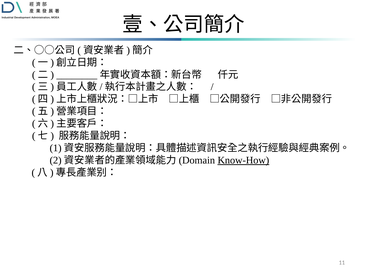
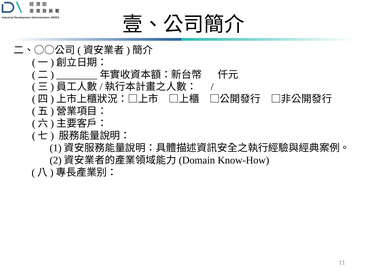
Know-How underline: present -> none
